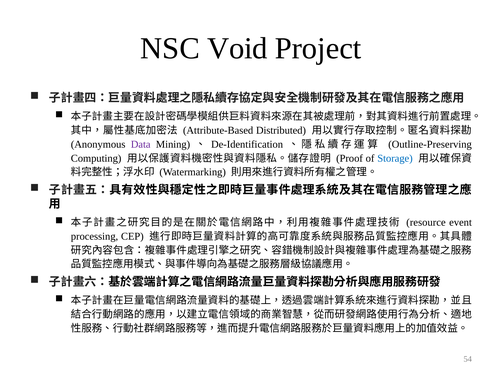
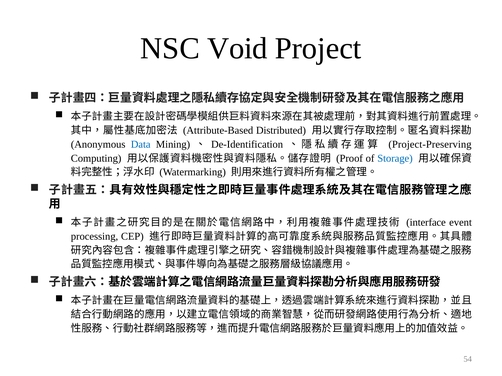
Data colour: purple -> blue
Outline-Preserving: Outline-Preserving -> Project-Preserving
resource: resource -> interface
